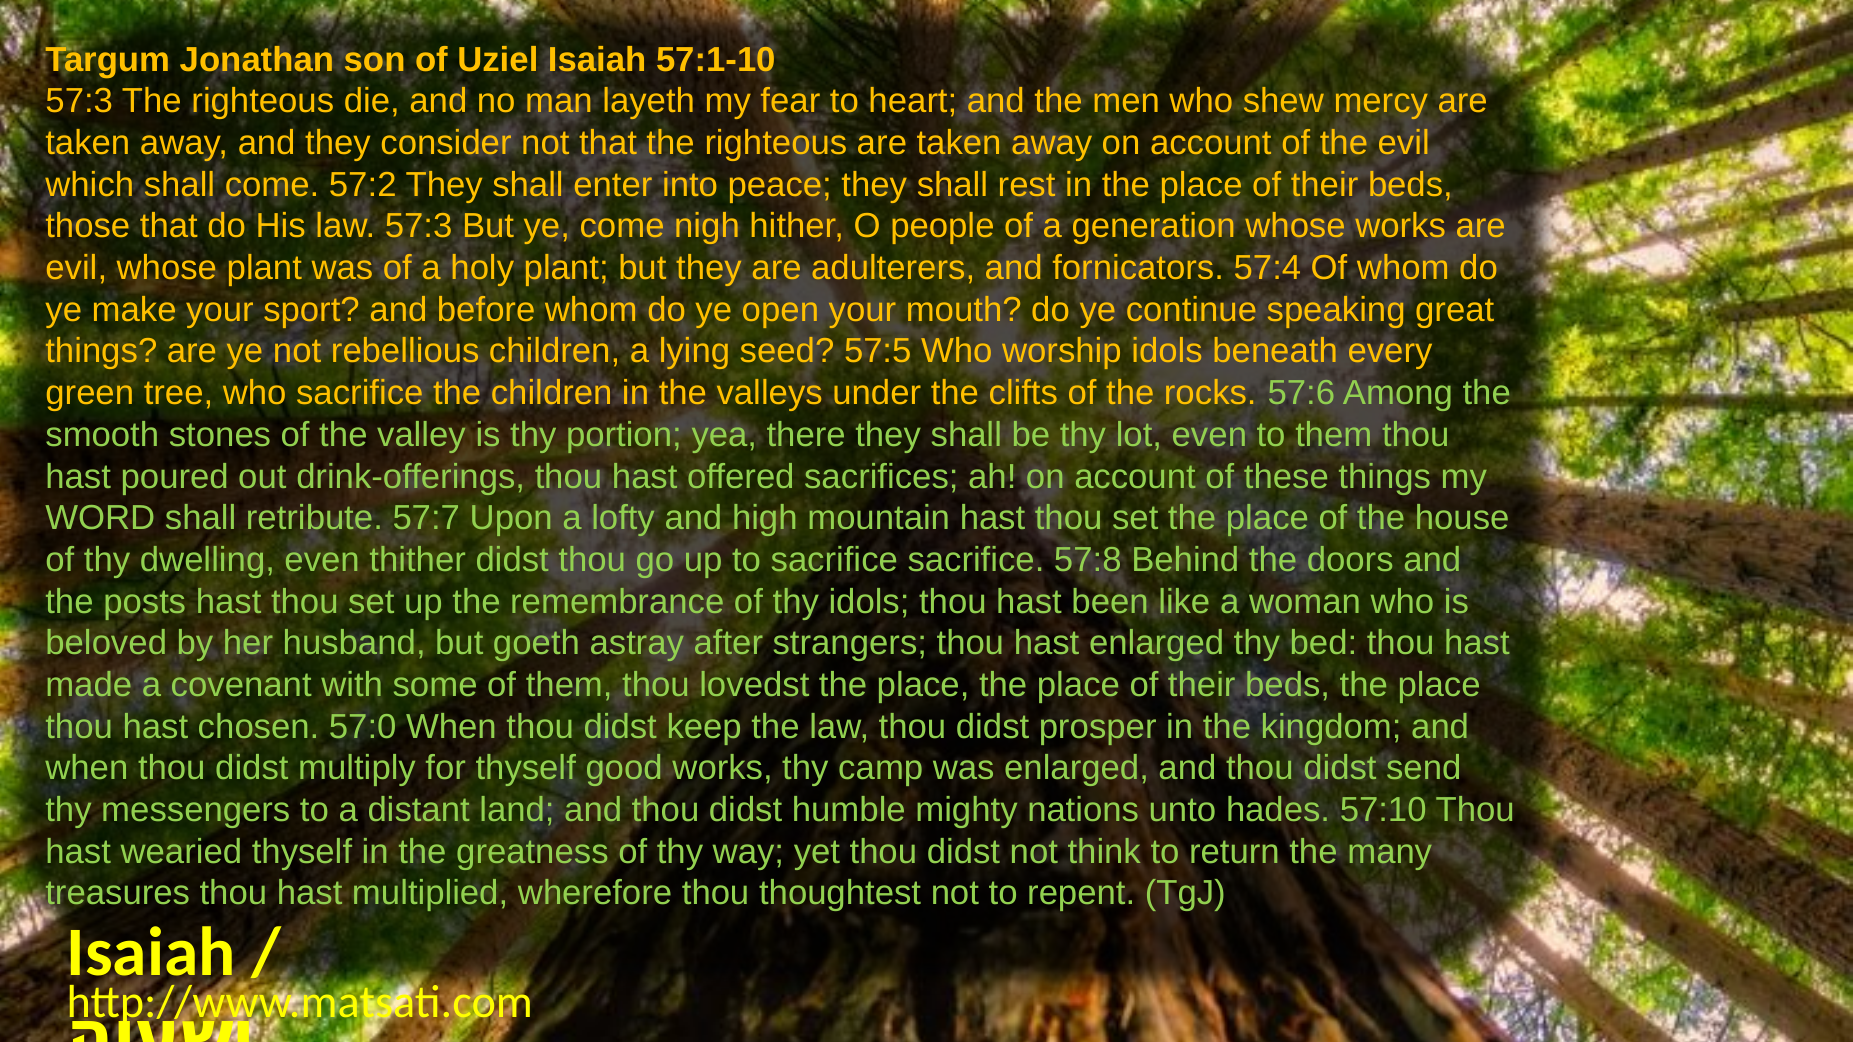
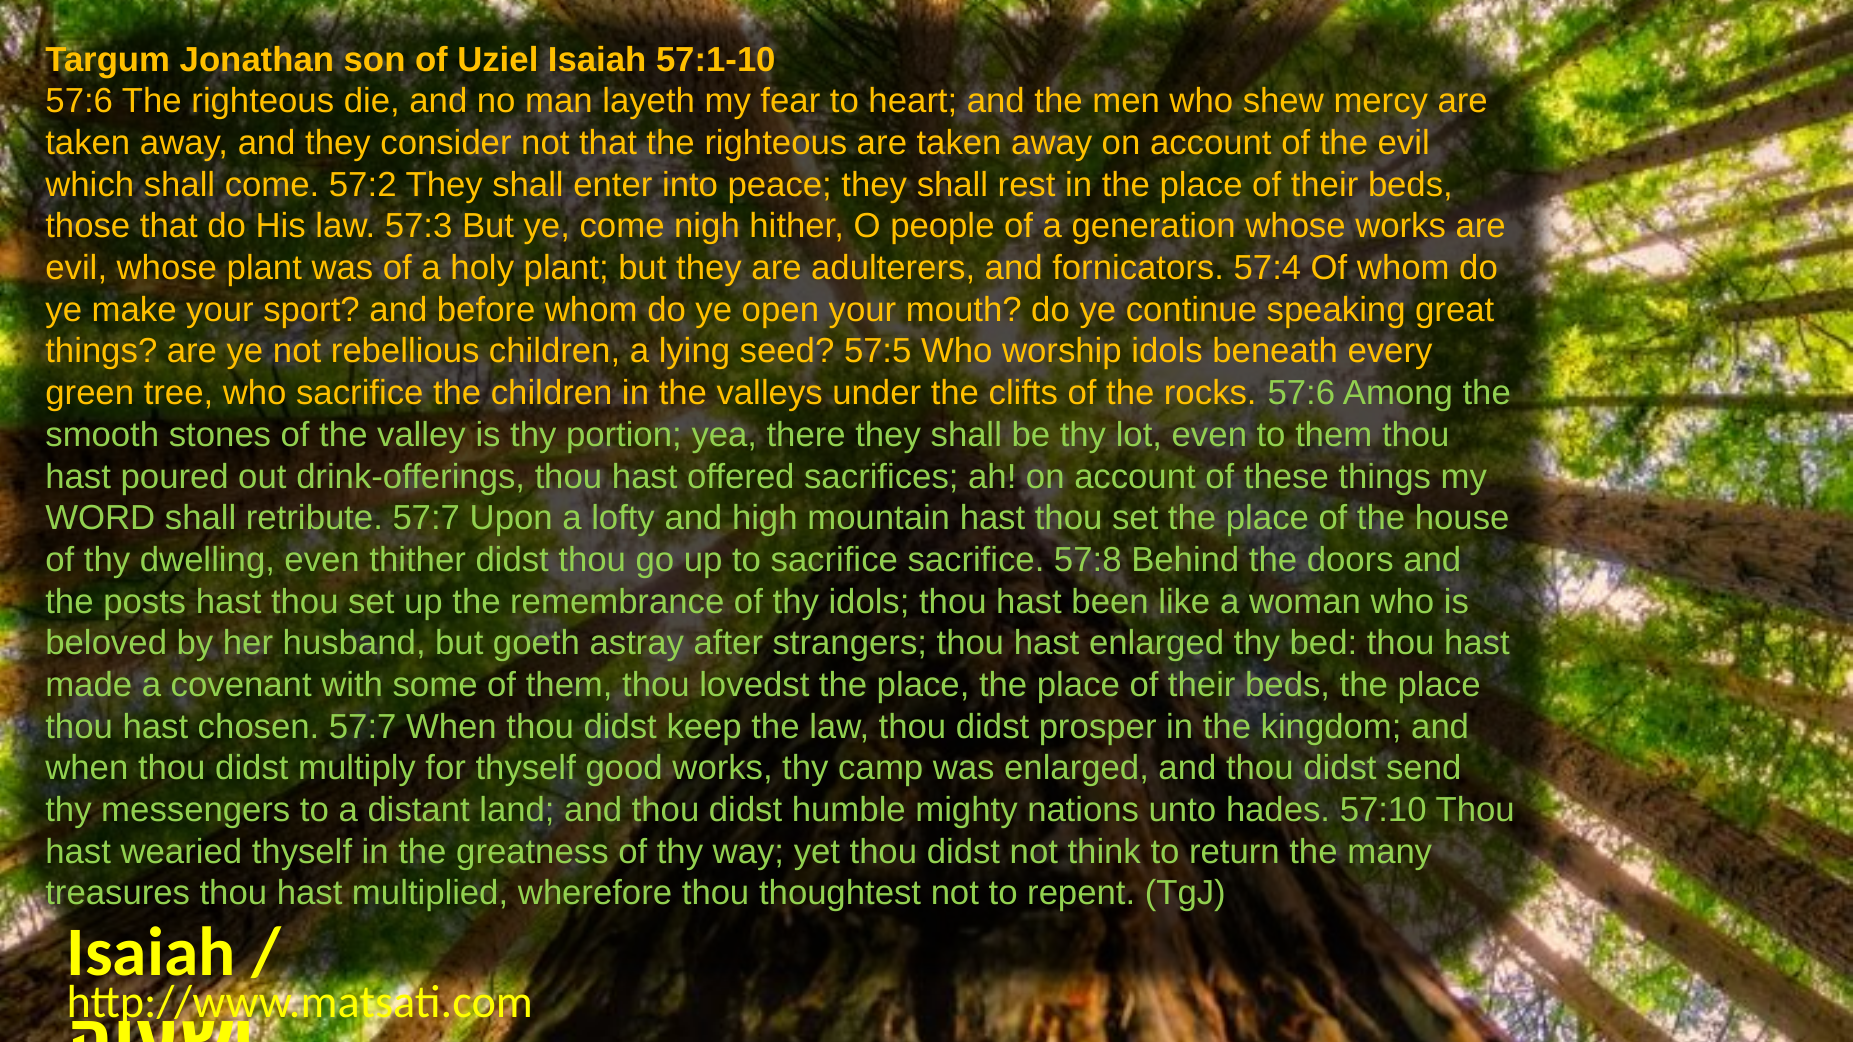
57:3 at (79, 101): 57:3 -> 57:6
chosen 57:0: 57:0 -> 57:7
